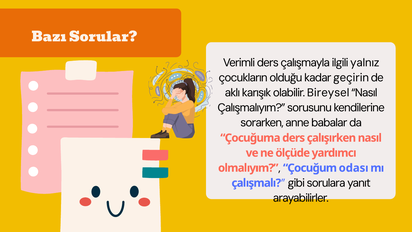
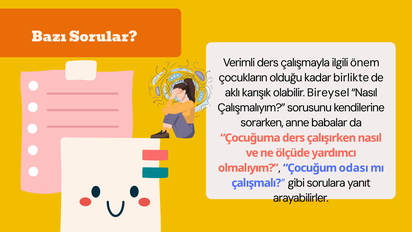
yalnız: yalnız -> önem
geçirin: geçirin -> birlikte
